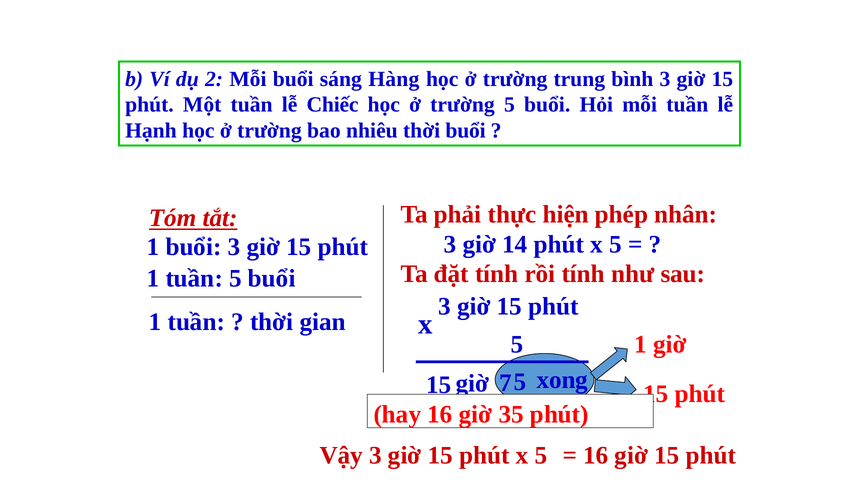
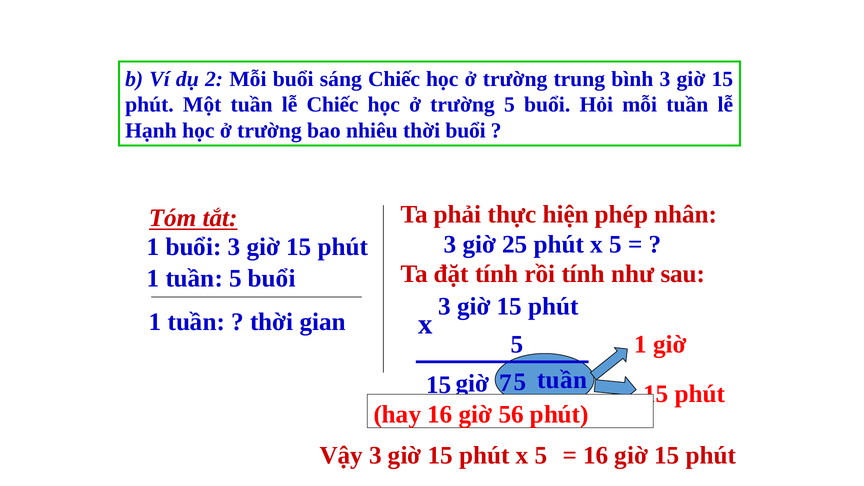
sáng Hàng: Hàng -> Chiếc
14: 14 -> 25
xong at (562, 380): xong -> tuần
35: 35 -> 56
